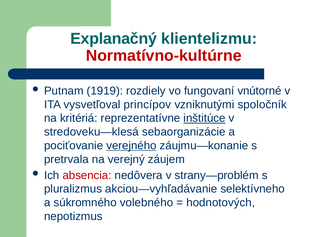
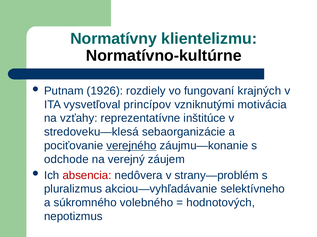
Explanačný: Explanačný -> Normatívny
Normatívno-kultúrne colour: red -> black
1919: 1919 -> 1926
vnútorné: vnútorné -> krajných
spoločník: spoločník -> motivácia
kritériá: kritériá -> vzťahy
inštitúce underline: present -> none
pretrvala: pretrvala -> odchode
